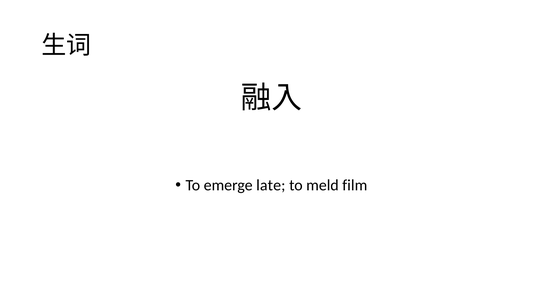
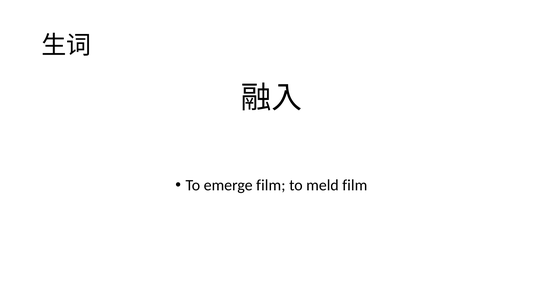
emerge late: late -> film
